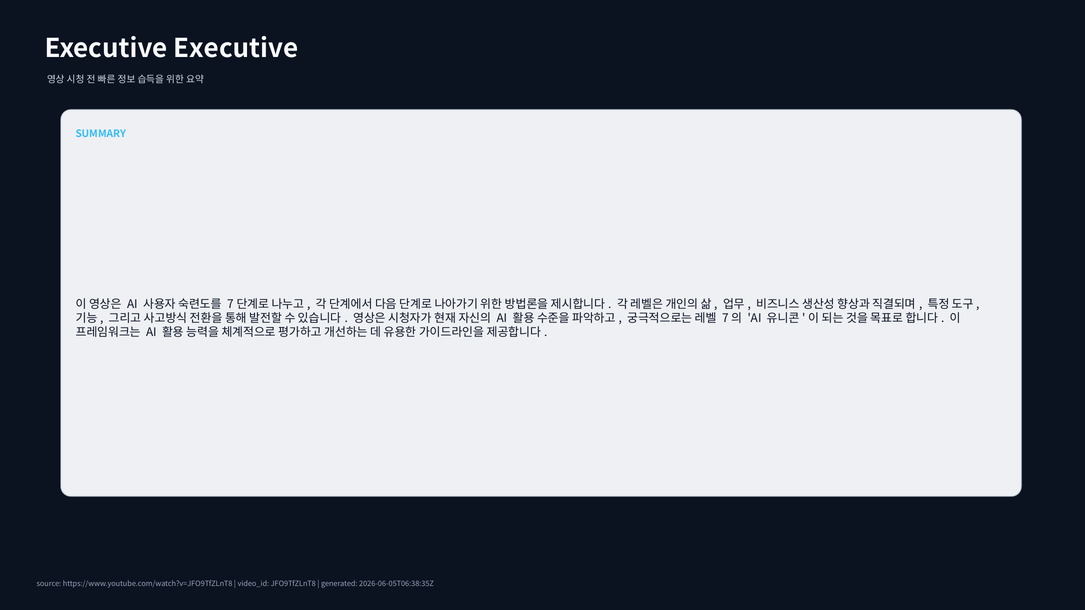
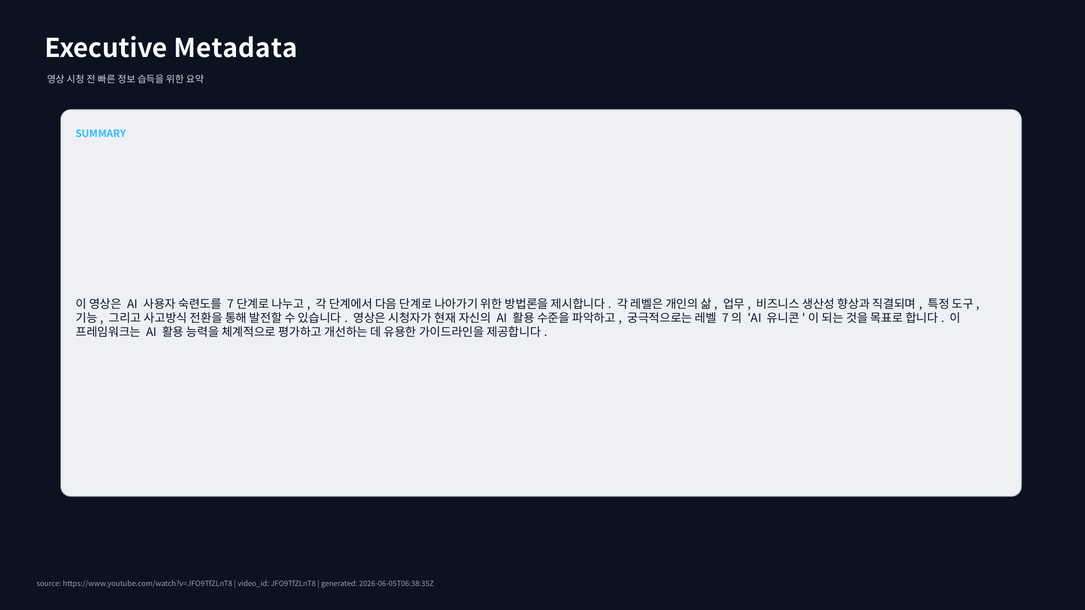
Executive Executive: Executive -> Metadata
